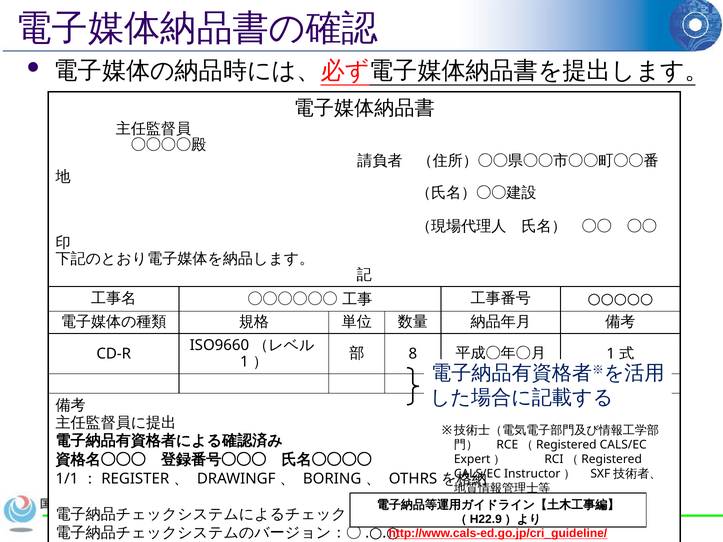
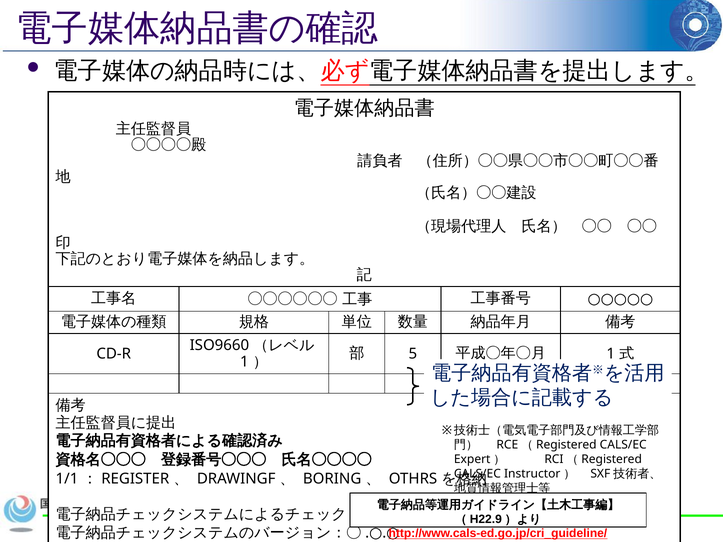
8: 8 -> 5
